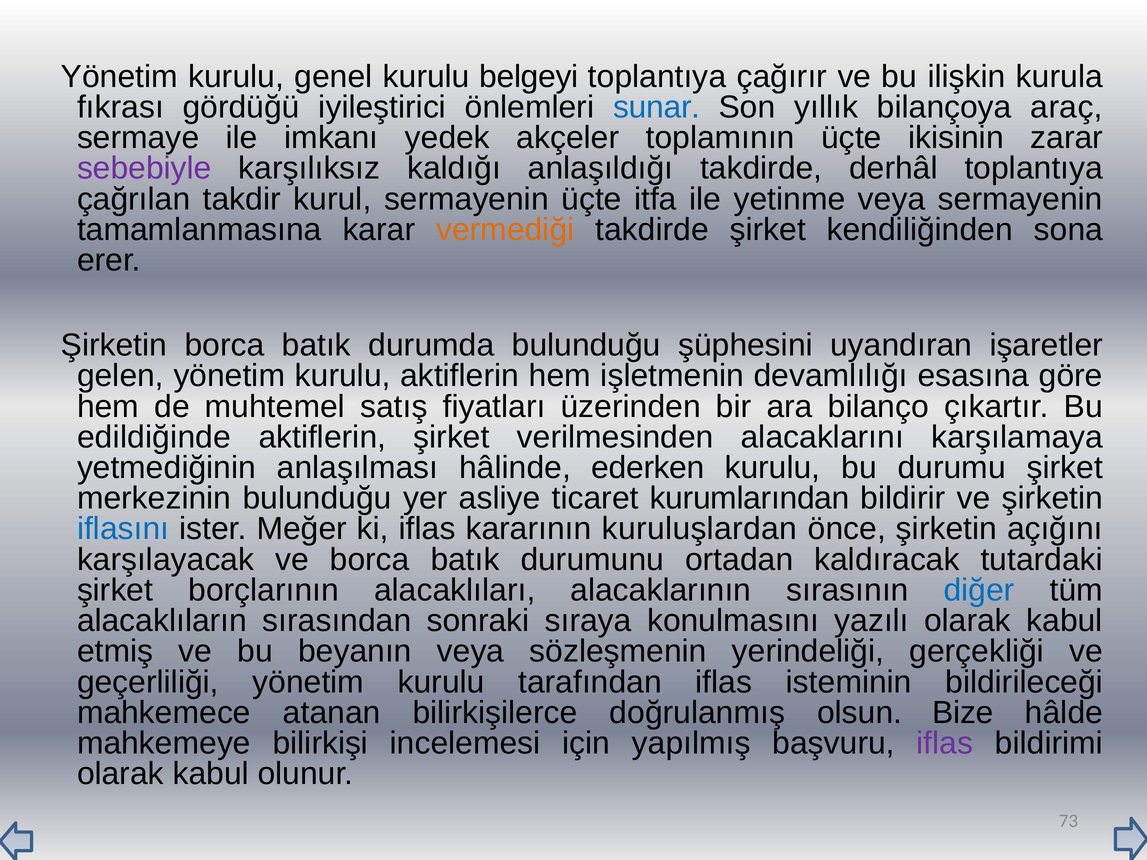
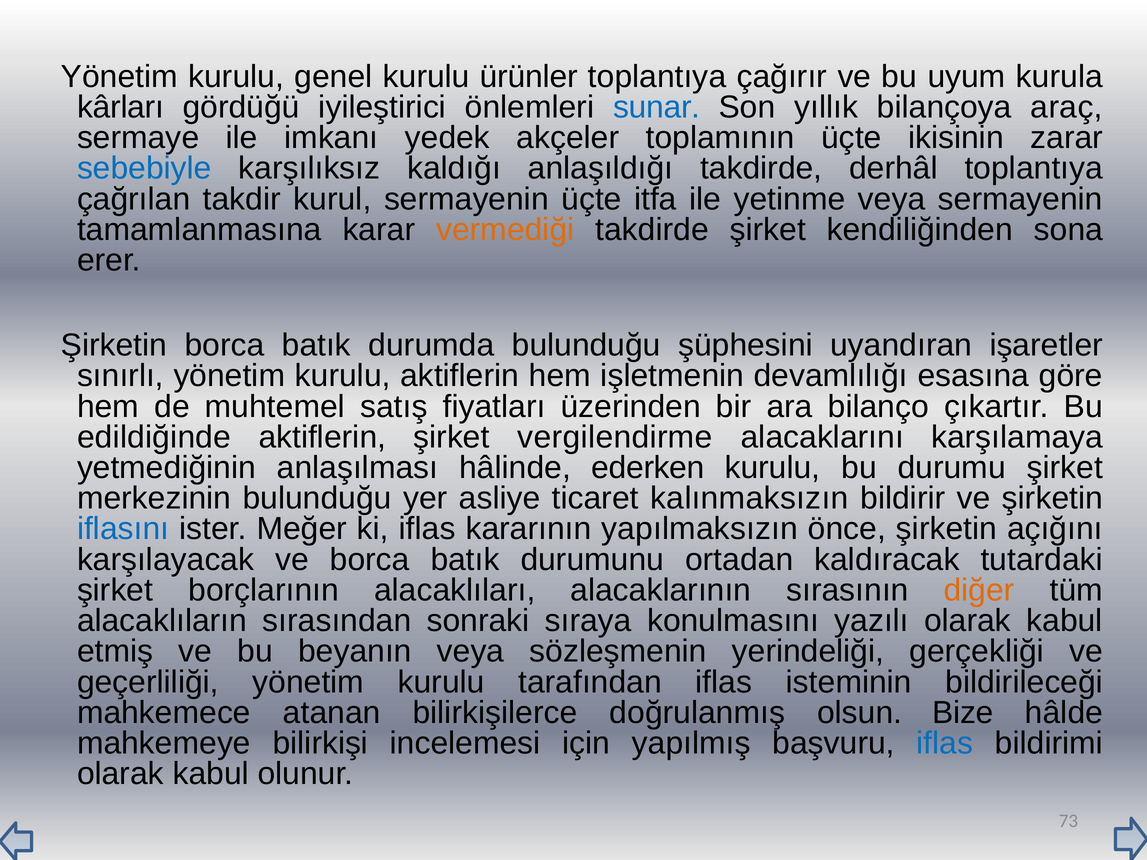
belgeyi: belgeyi -> ürünler
ilişkin: ilişkin -> uyum
fıkrası: fıkrası -> kârları
sebebiyle colour: purple -> blue
gelen: gelen -> sınırlı
verilmesinden: verilmesinden -> vergilendirme
kurumlarından: kurumlarından -> kalınmaksızın
kuruluşlardan: kuruluşlardan -> yapılmaksızın
diğer colour: blue -> orange
iflas at (945, 743) colour: purple -> blue
